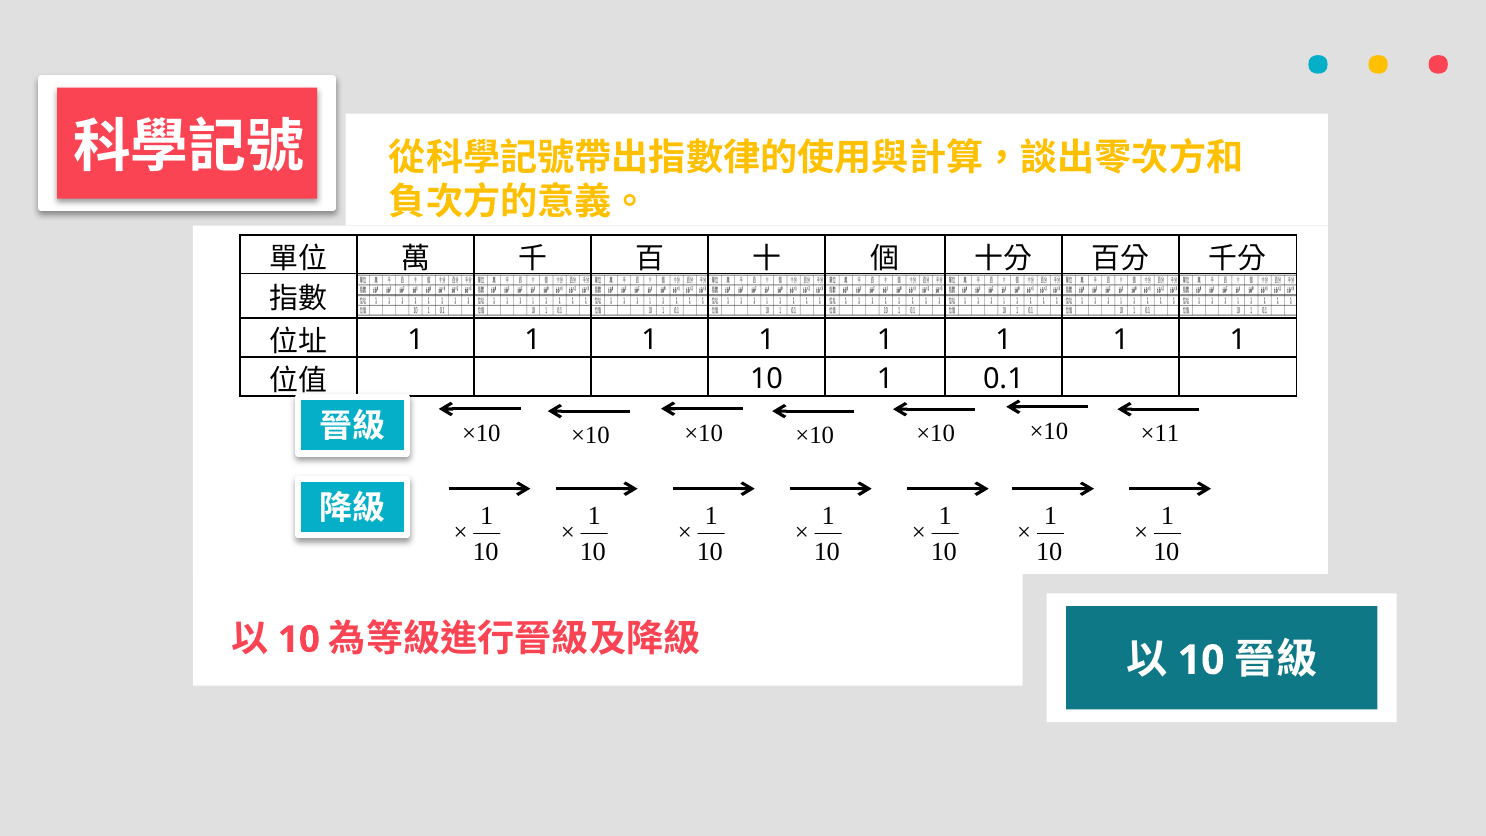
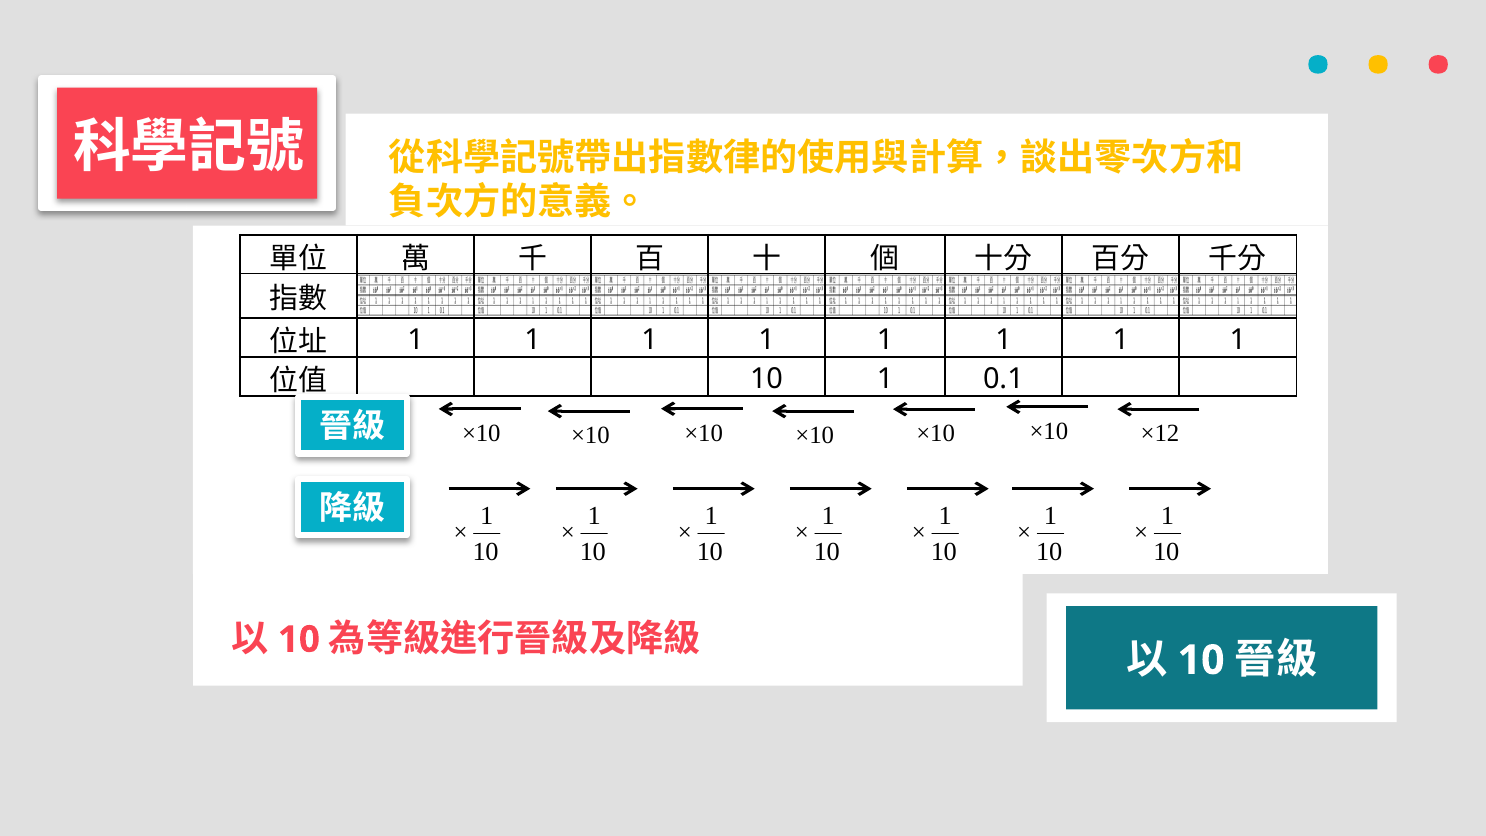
×11: ×11 -> ×12
